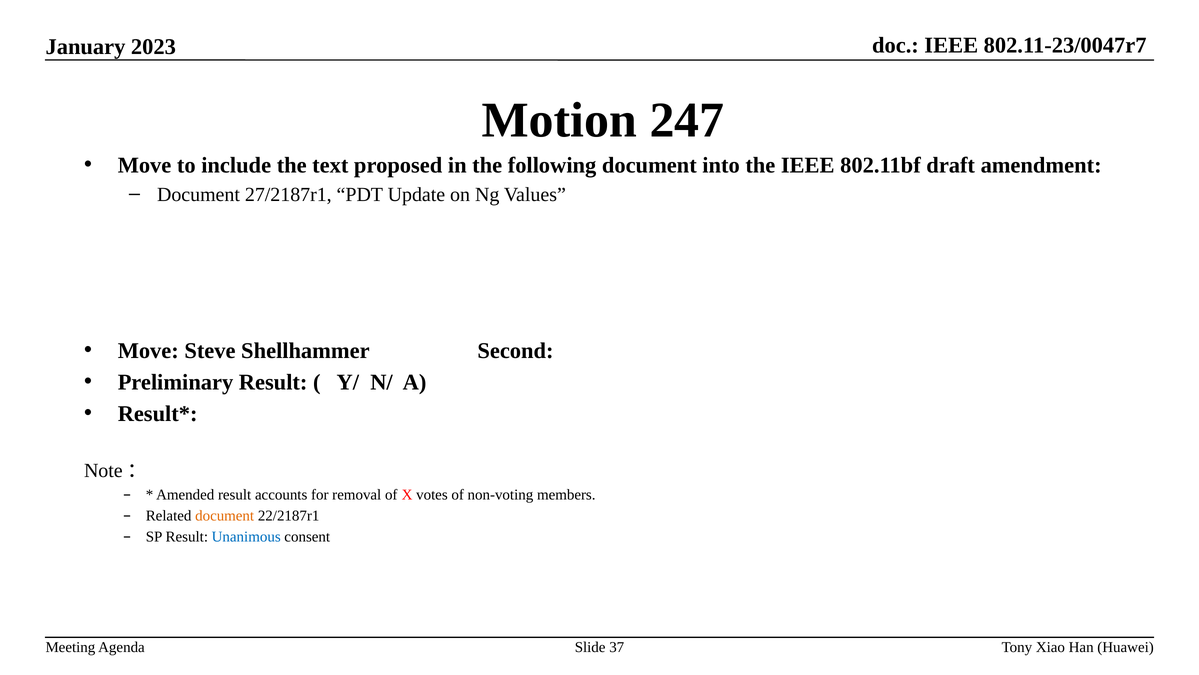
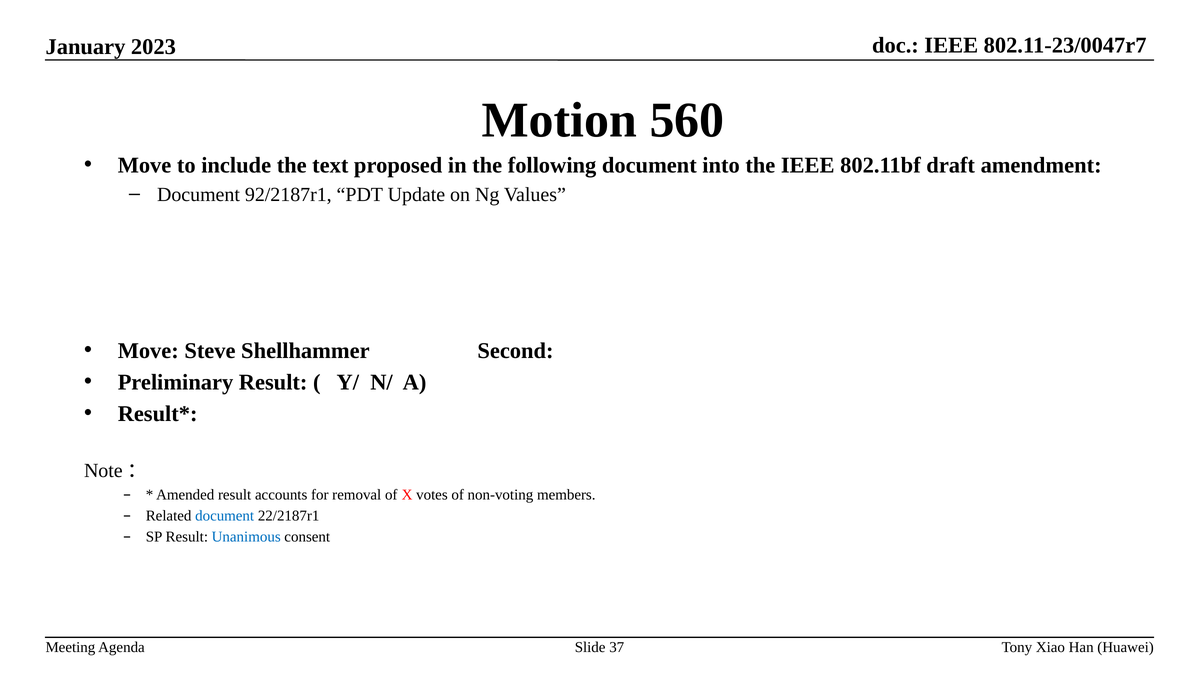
247: 247 -> 560
27/2187r1: 27/2187r1 -> 92/2187r1
document at (225, 515) colour: orange -> blue
